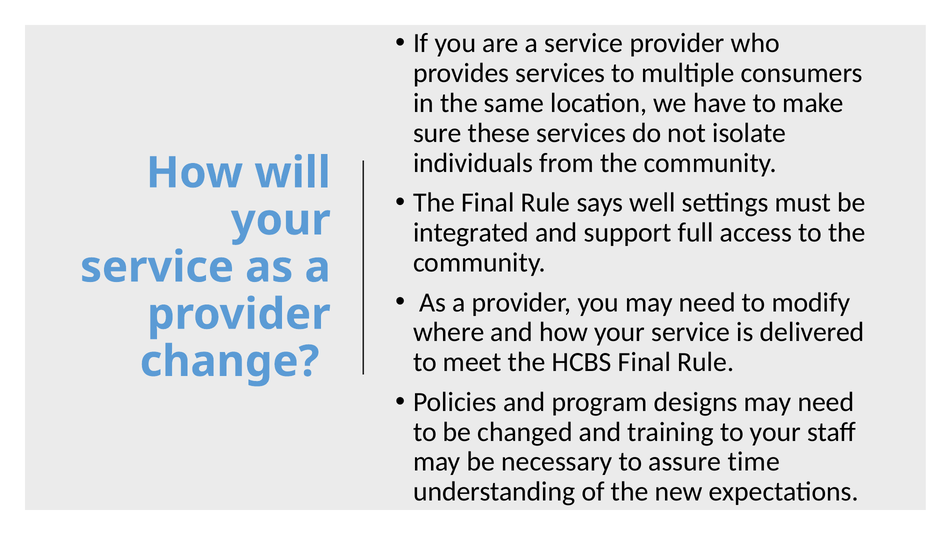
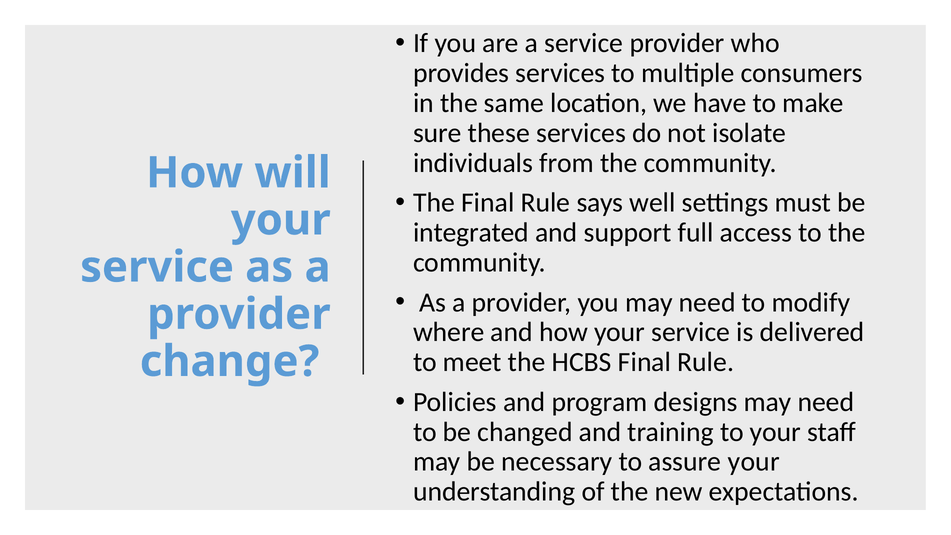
assure time: time -> your
